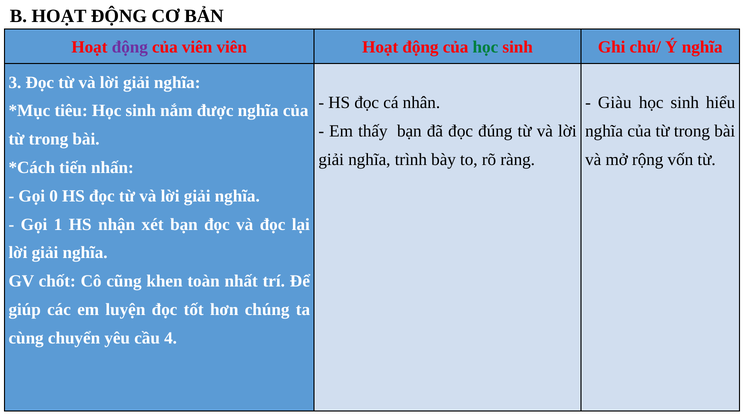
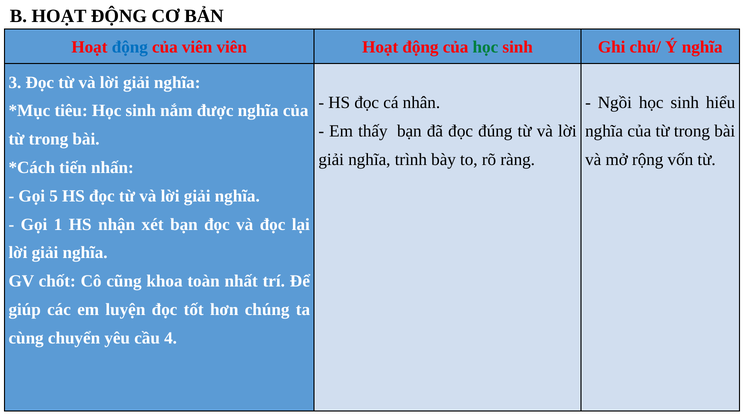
động at (130, 47) colour: purple -> blue
Giàu: Giàu -> Ngồi
0: 0 -> 5
khen: khen -> khoa
